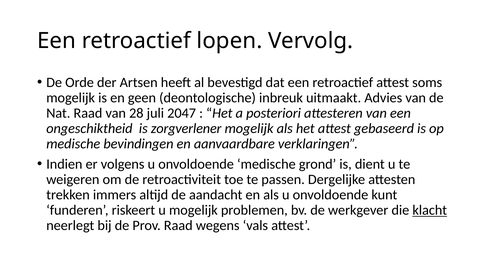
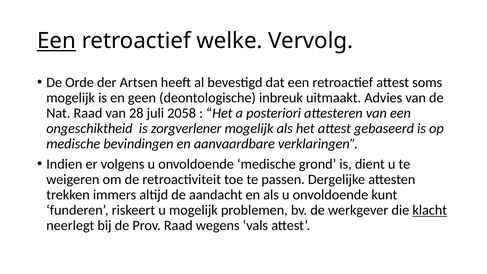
Een at (57, 41) underline: none -> present
lopen: lopen -> welke
2047: 2047 -> 2058
